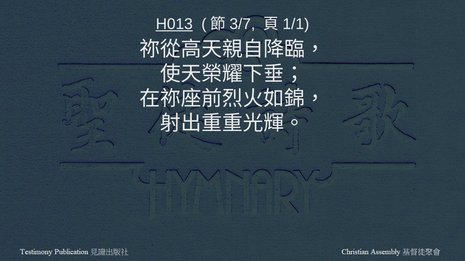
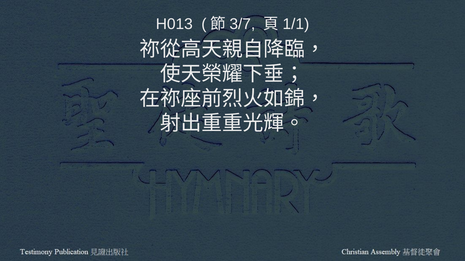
H013 underline: present -> none
